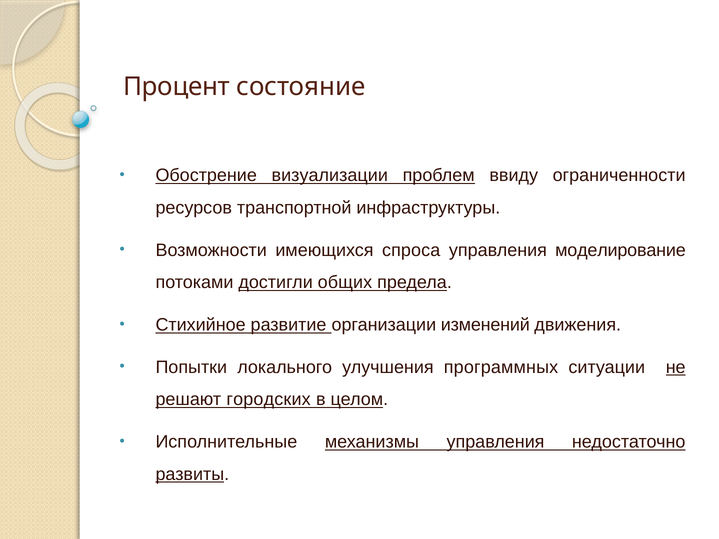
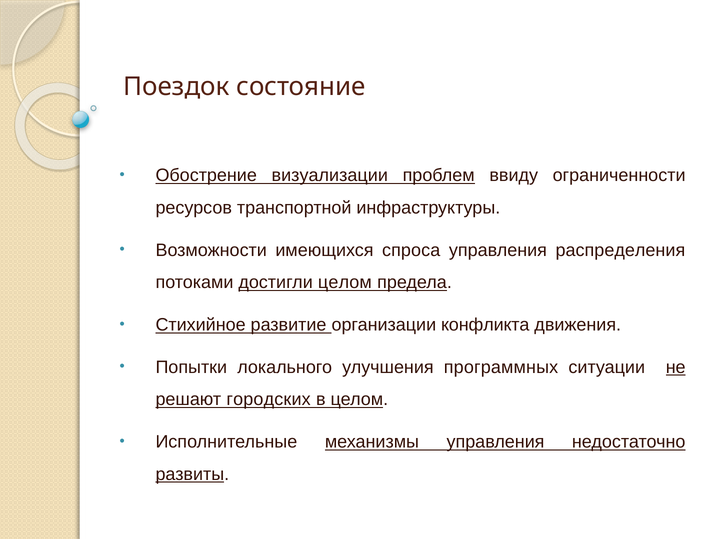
Процент: Процент -> Поездок
моделирование: моделирование -> распределения
достигли общих: общих -> целом
изменений: изменений -> конфликта
